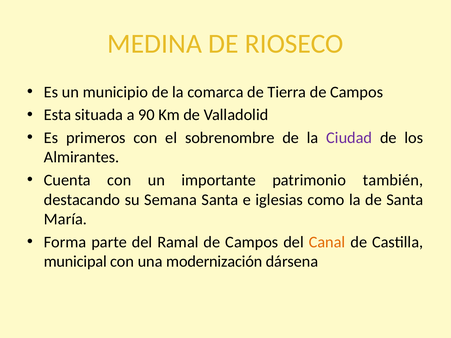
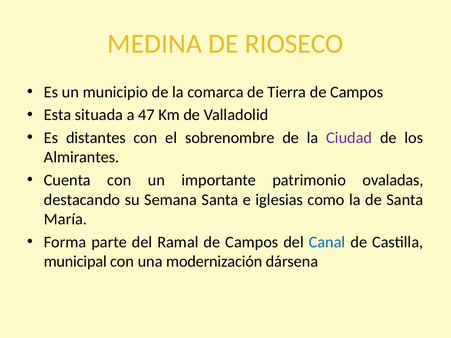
90: 90 -> 47
primeros: primeros -> distantes
también: también -> ovaladas
Canal colour: orange -> blue
